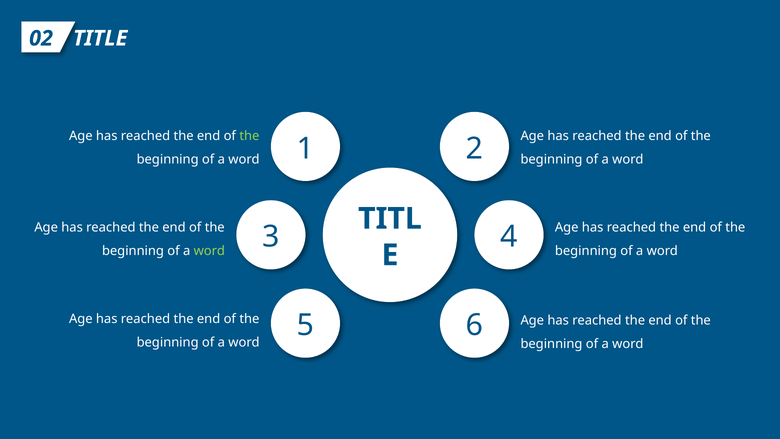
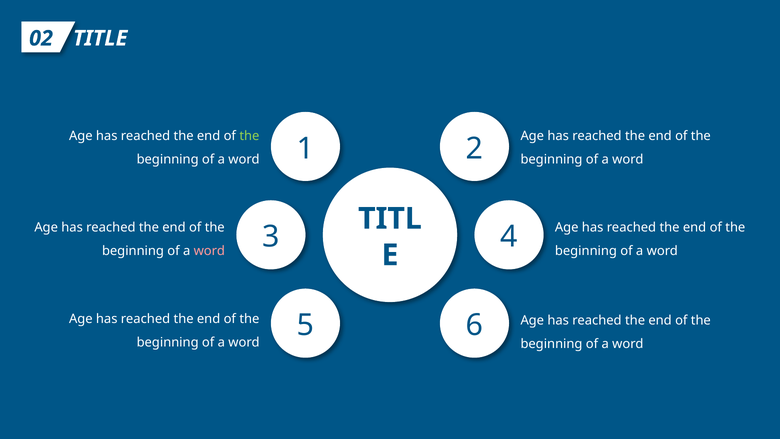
word at (209, 251) colour: light green -> pink
